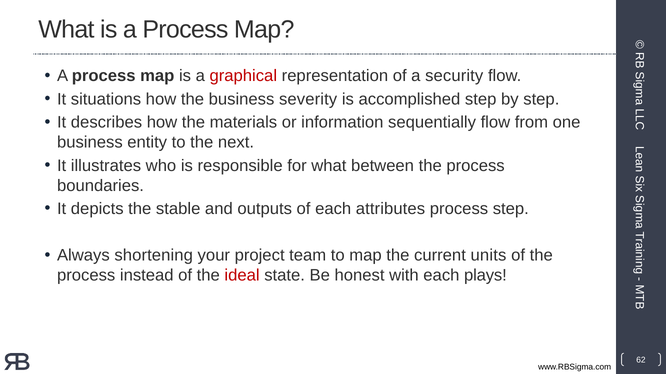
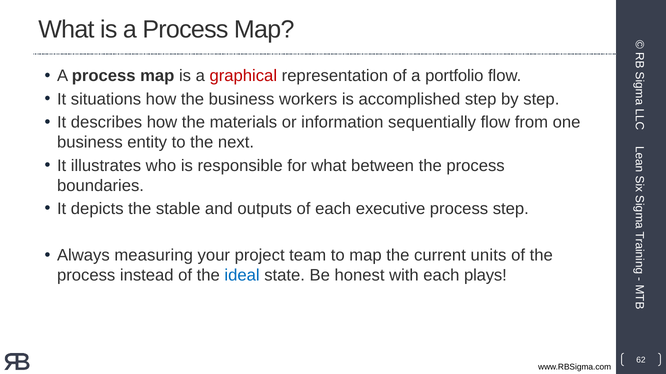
security: security -> portfolio
severity: severity -> workers
attributes: attributes -> executive
shortening: shortening -> measuring
ideal colour: red -> blue
